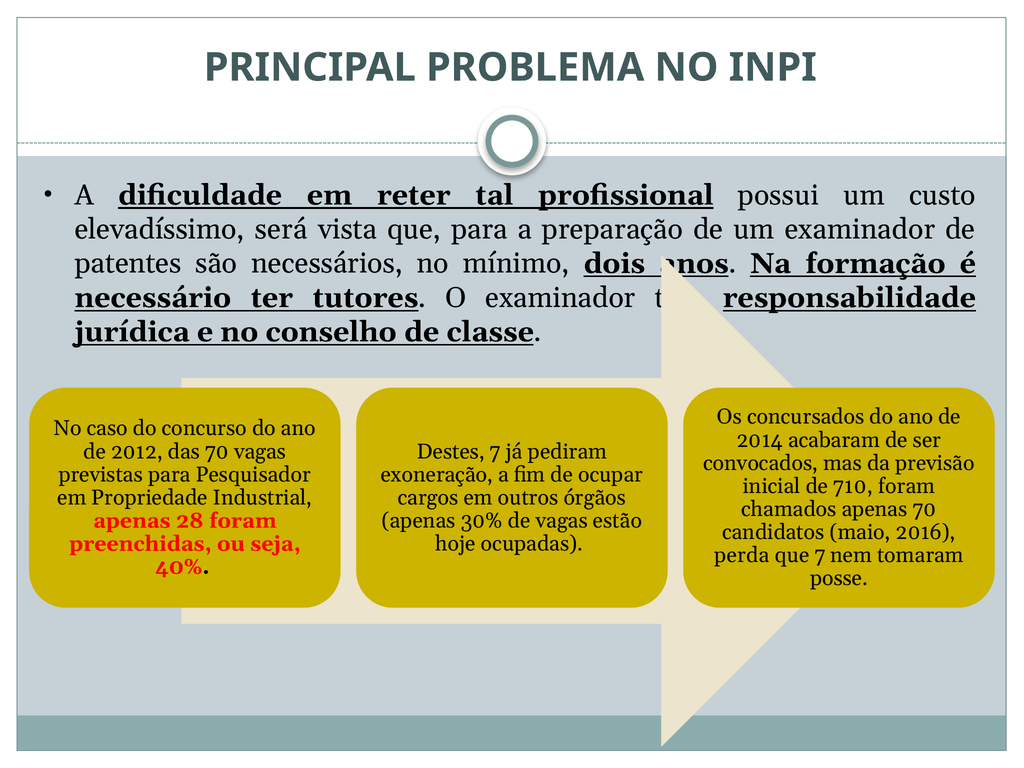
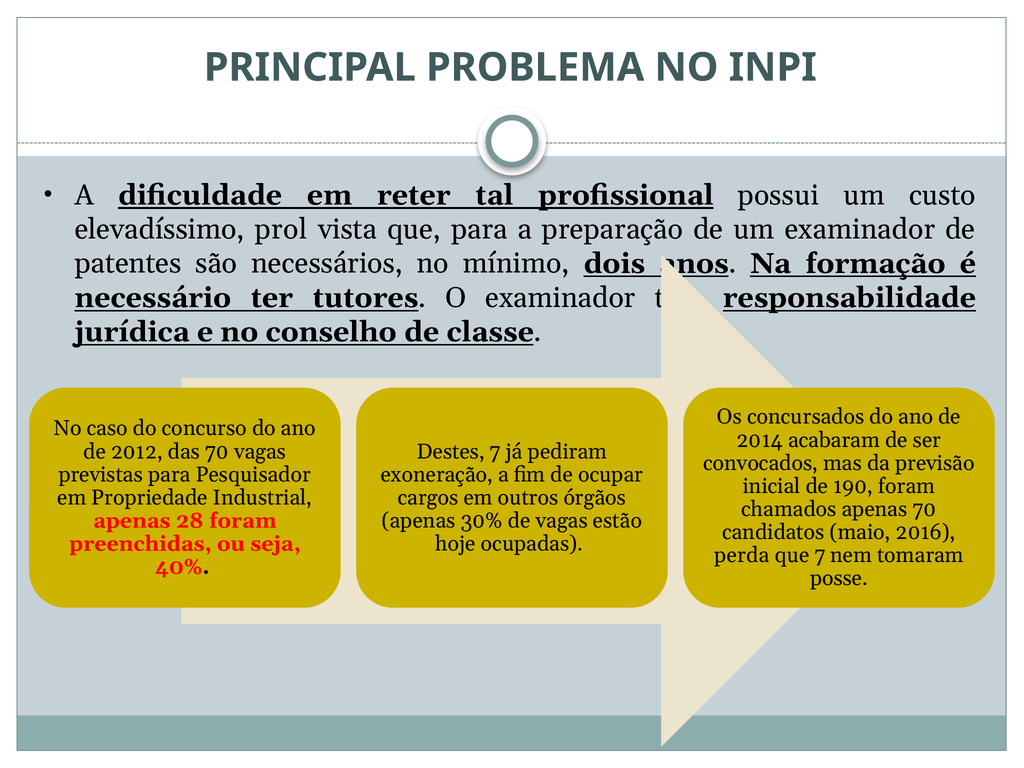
será: será -> prol
710: 710 -> 190
